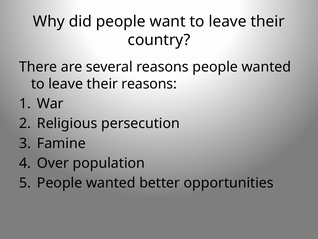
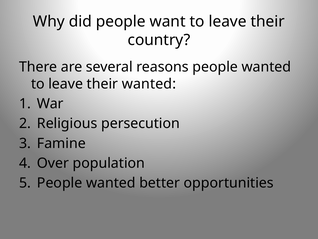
their reasons: reasons -> wanted
